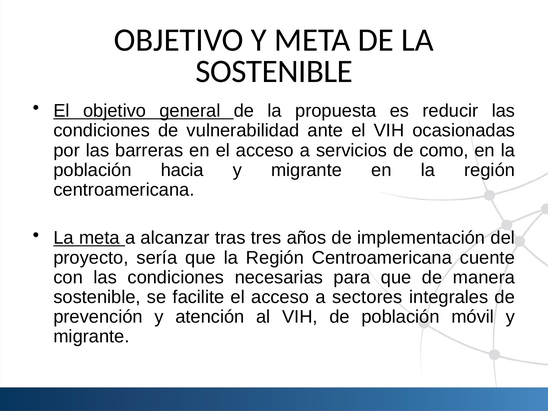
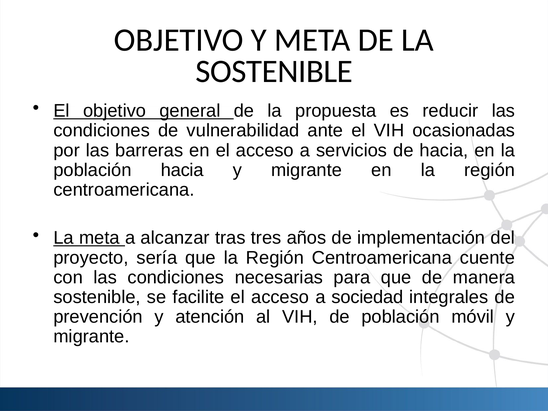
de como: como -> hacia
sectores: sectores -> sociedad
